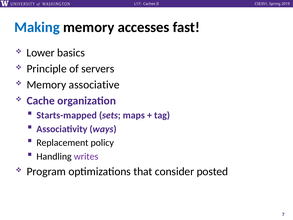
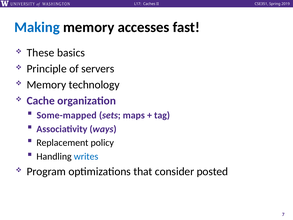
Lower: Lower -> These
associative: associative -> technology
Starts-mapped: Starts-mapped -> Some-mapped
writes colour: purple -> blue
